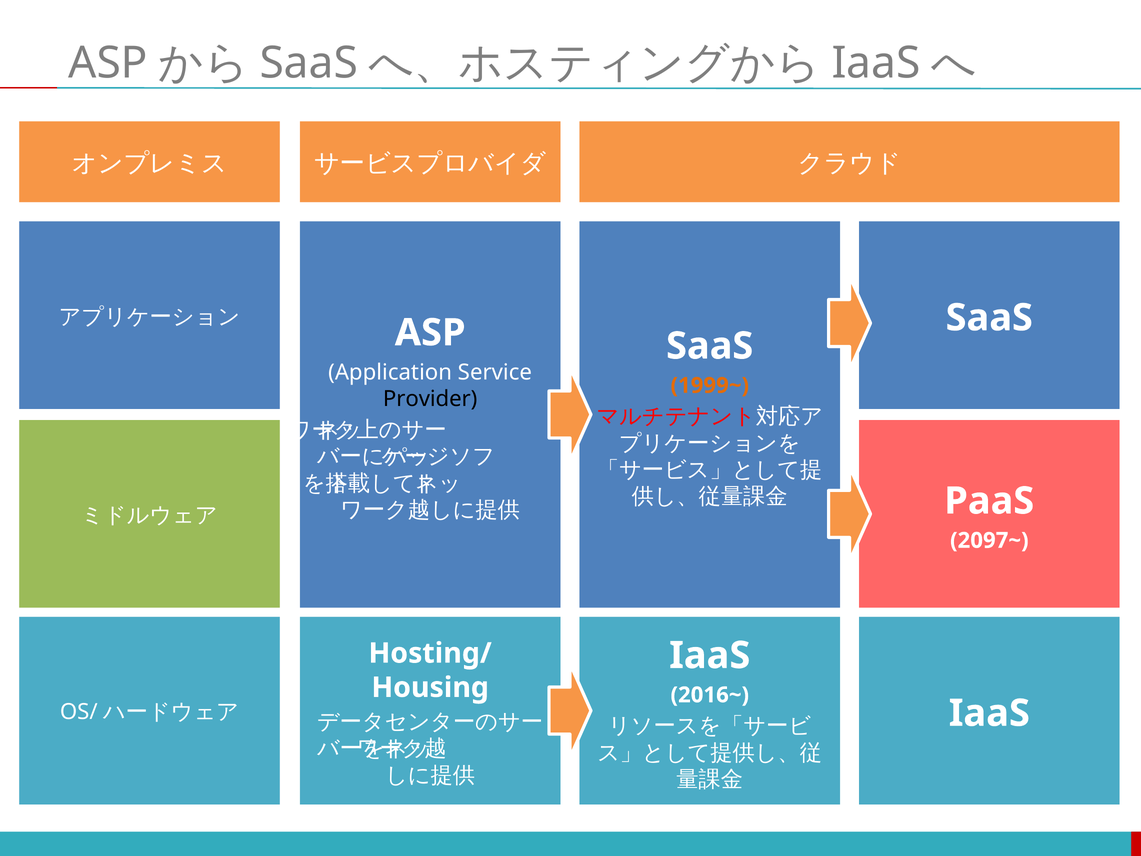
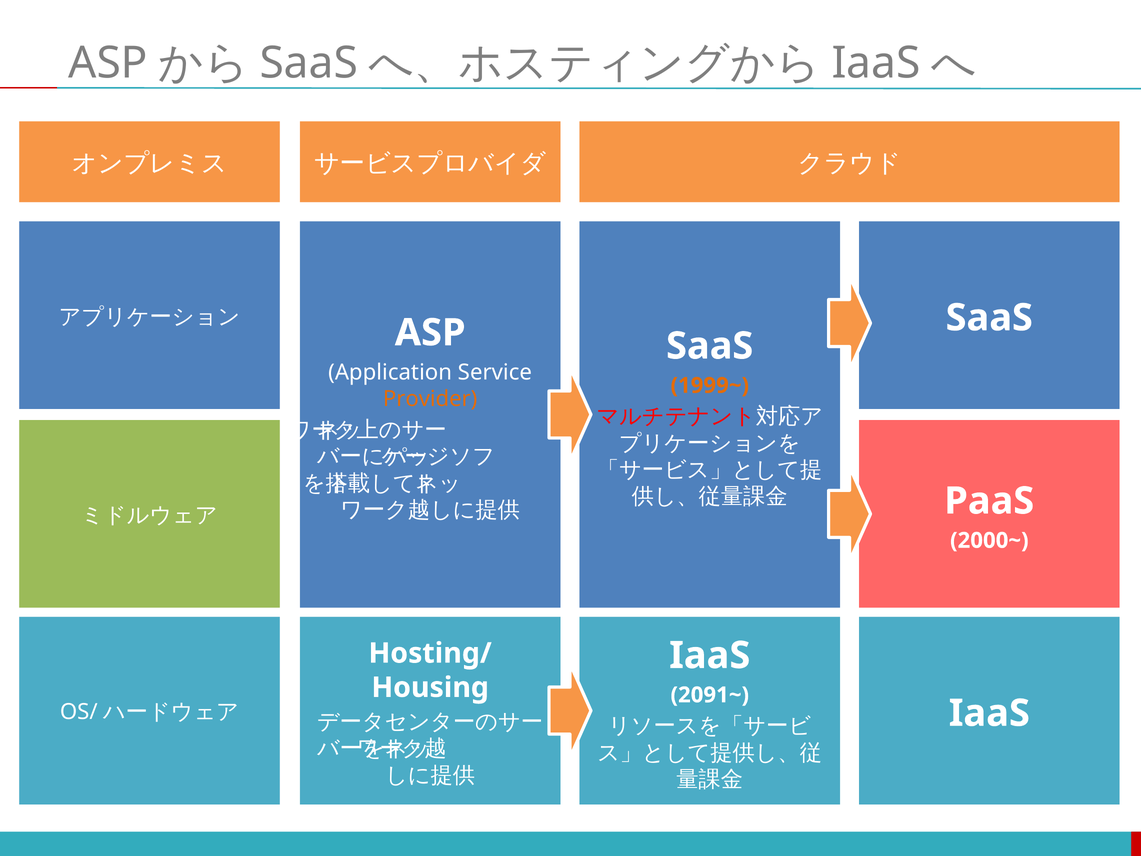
Provider colour: black -> orange
2097~: 2097~ -> 2000~
2016~: 2016~ -> 2091~
